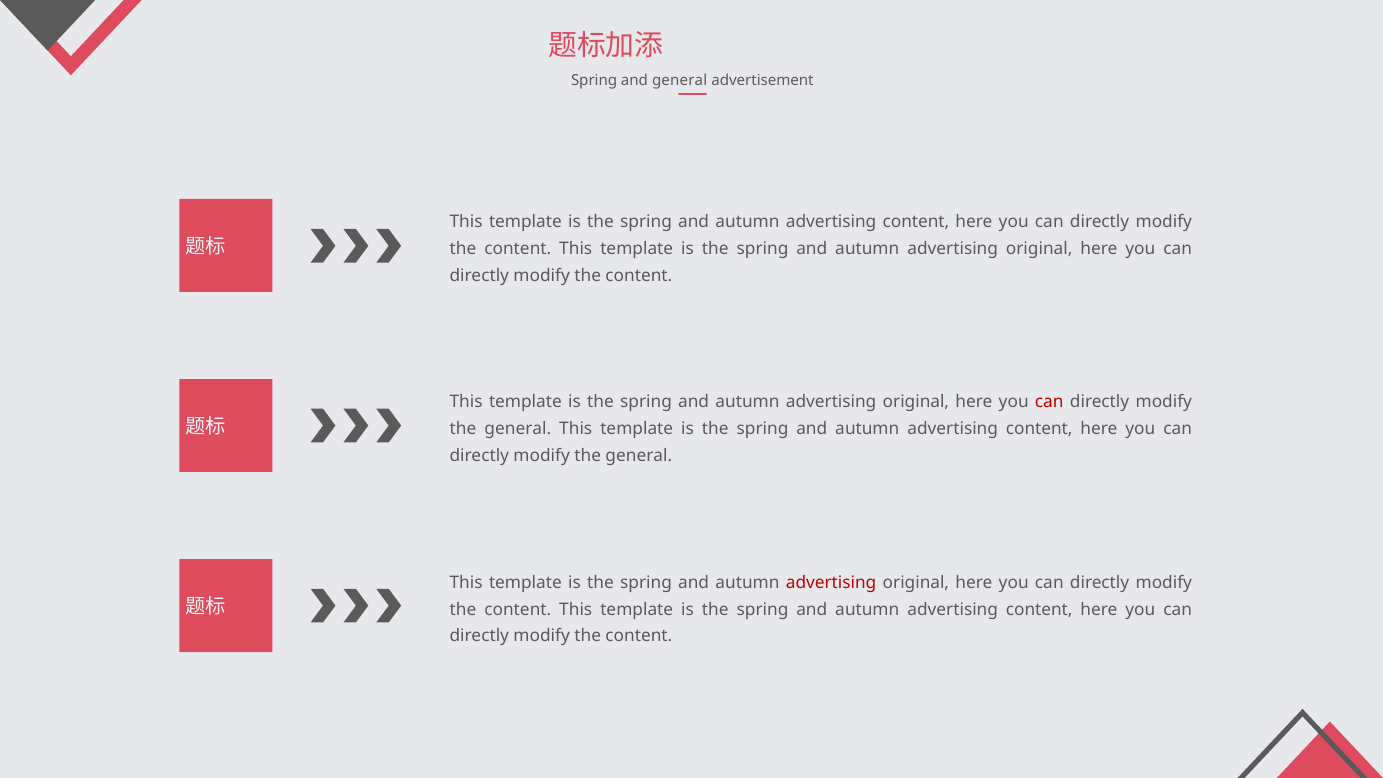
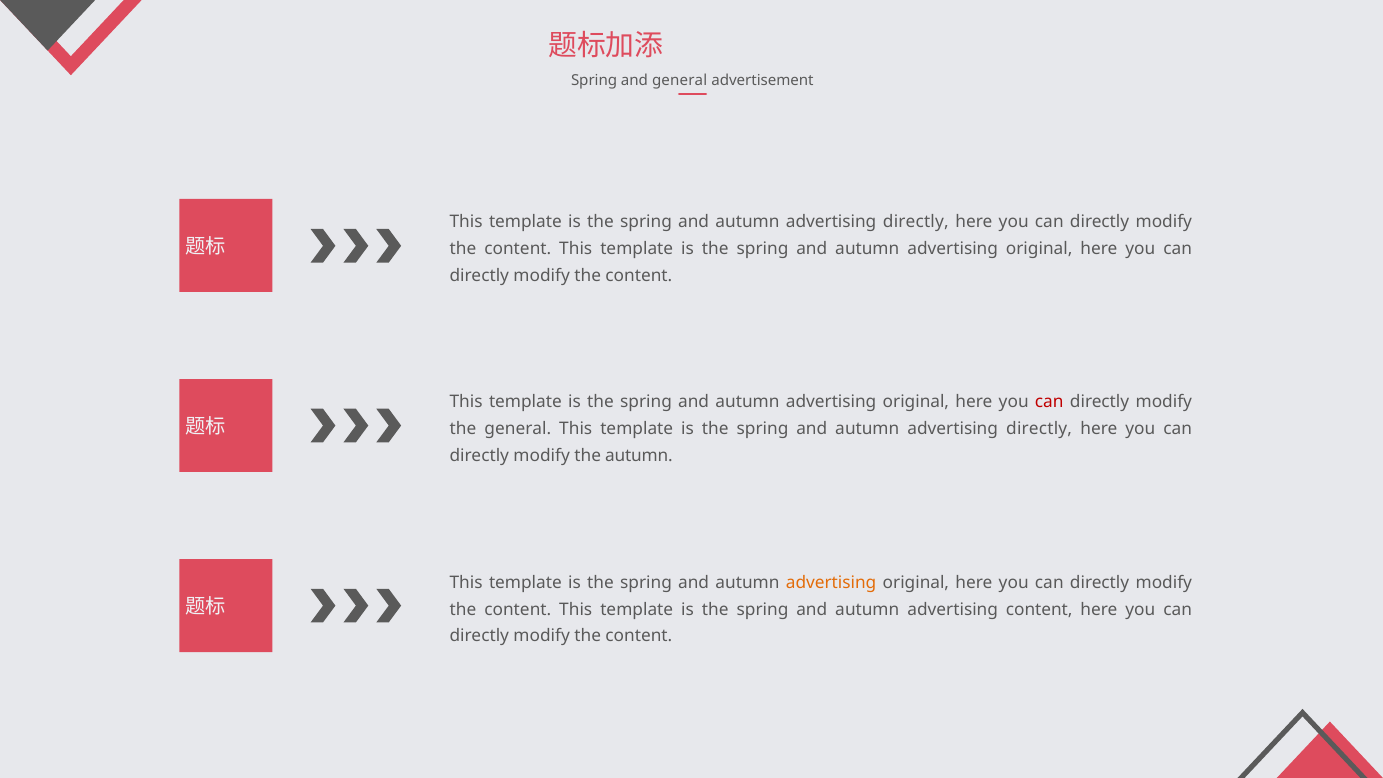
content at (916, 222): content -> directly
content at (1039, 429): content -> directly
general at (639, 456): general -> autumn
advertising at (831, 582) colour: red -> orange
